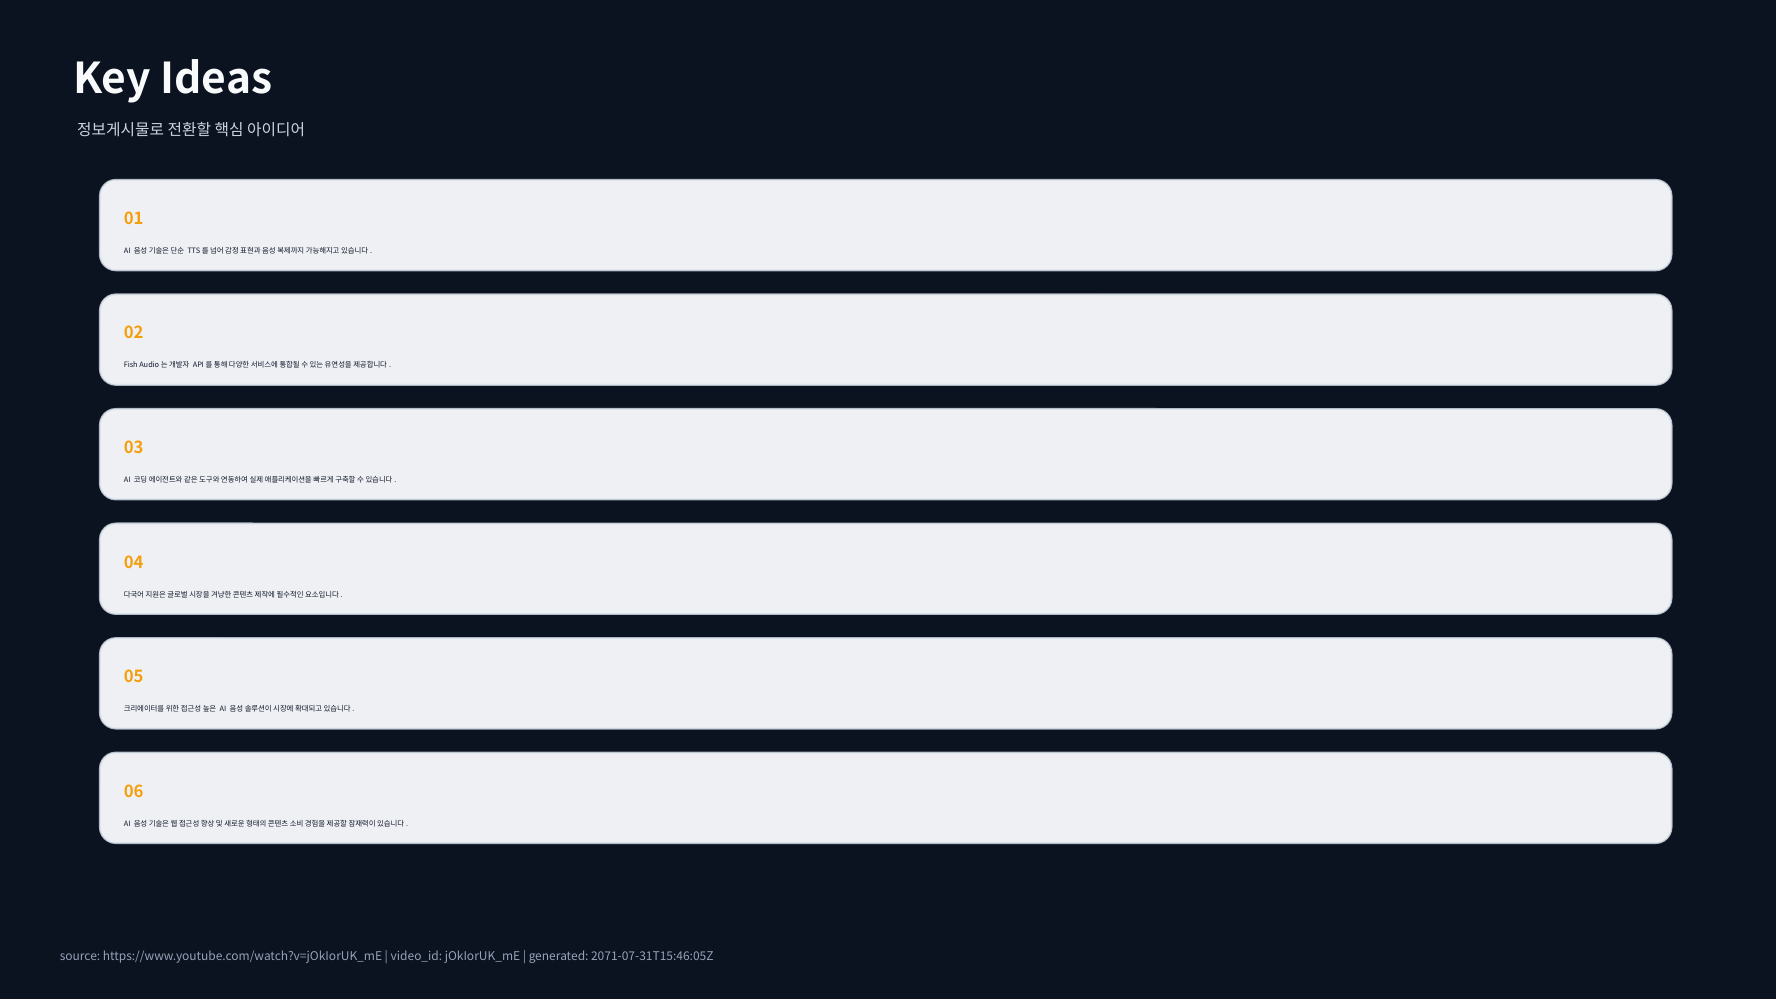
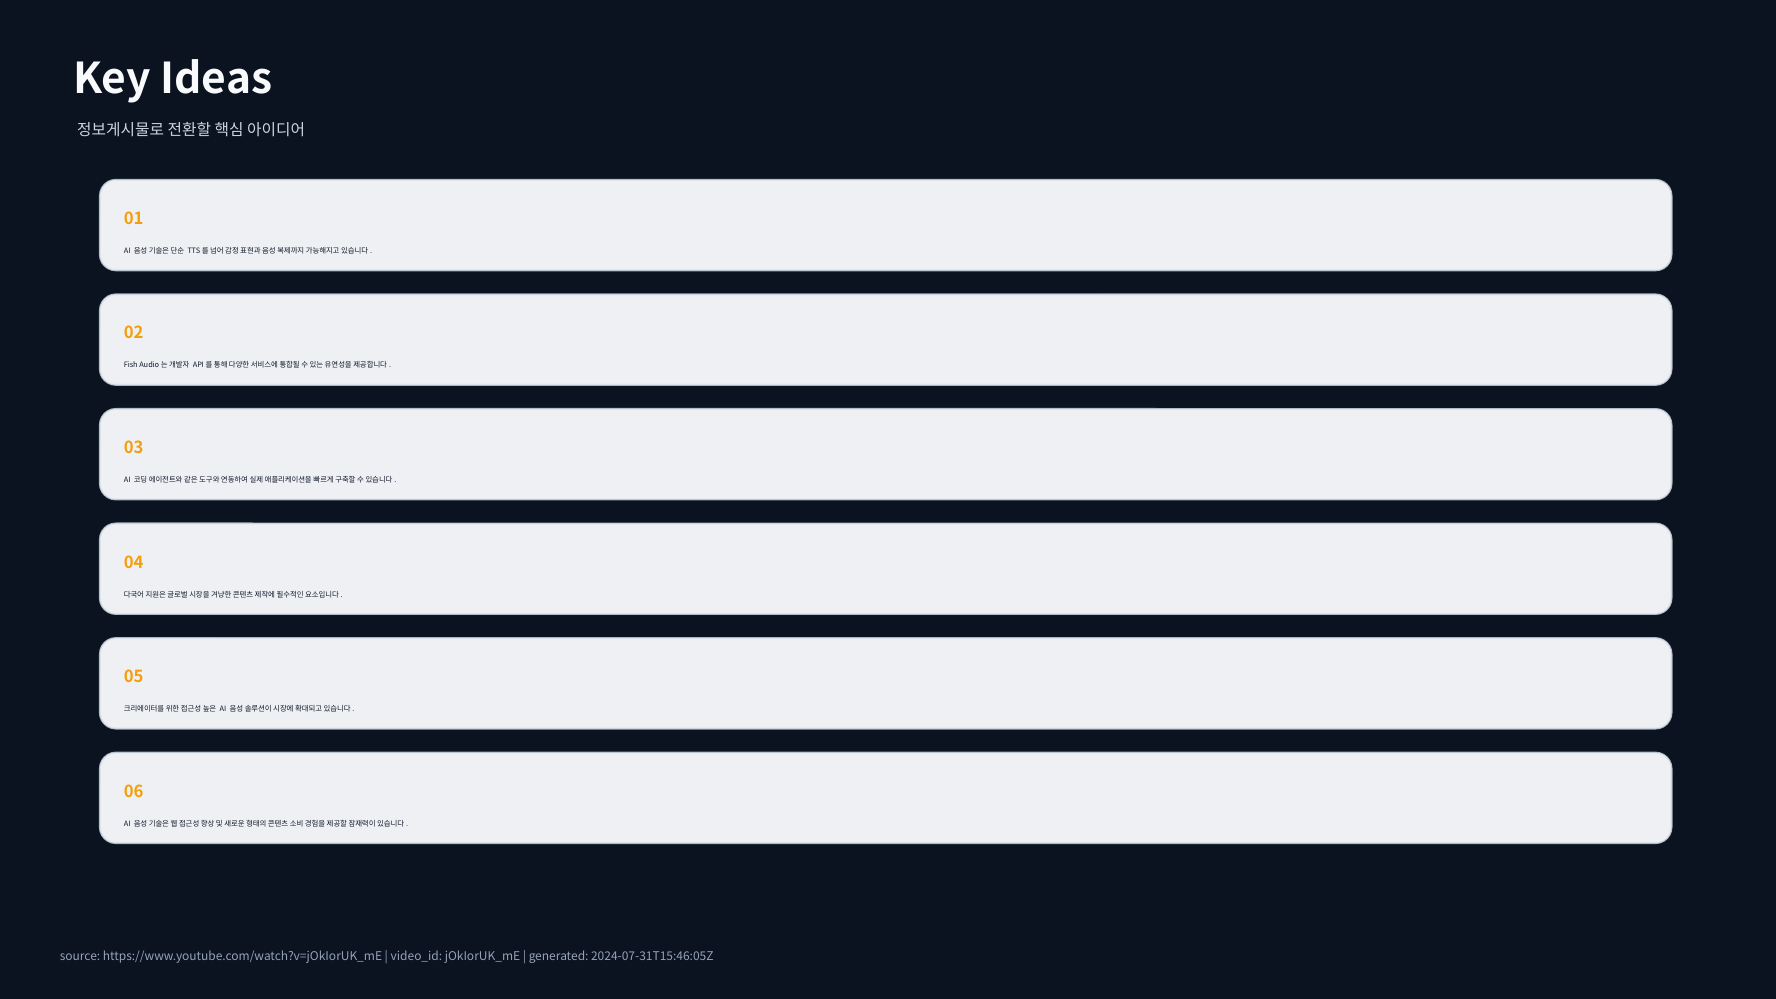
2071-07-31T15:46:05Z: 2071-07-31T15:46:05Z -> 2024-07-31T15:46:05Z
